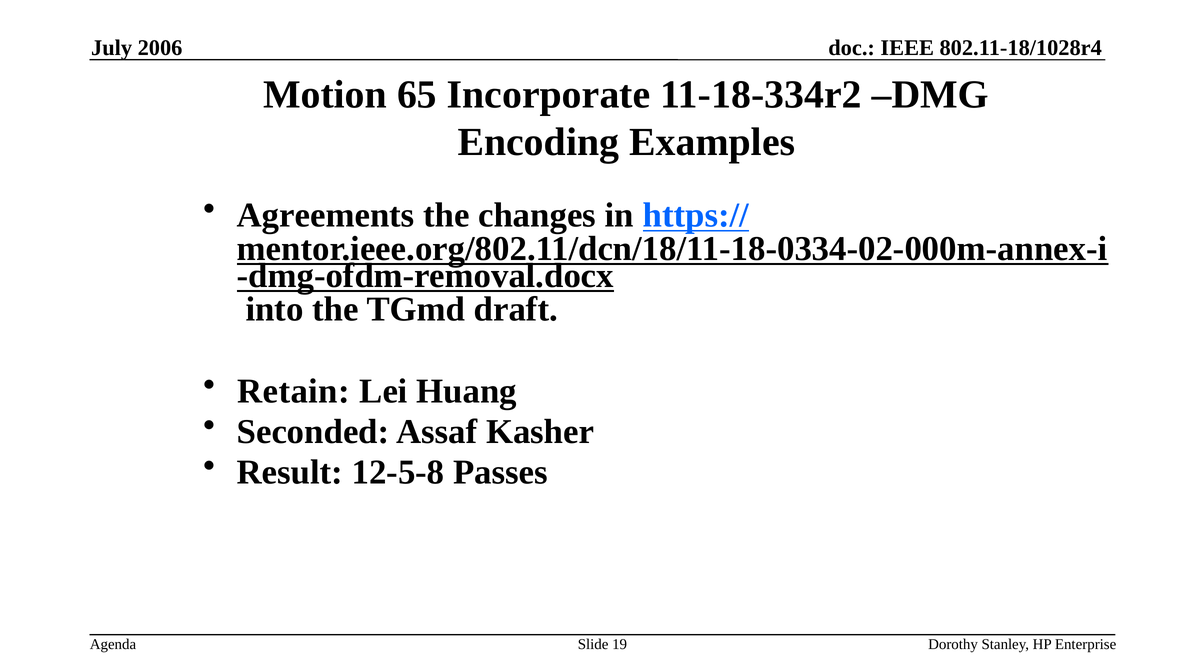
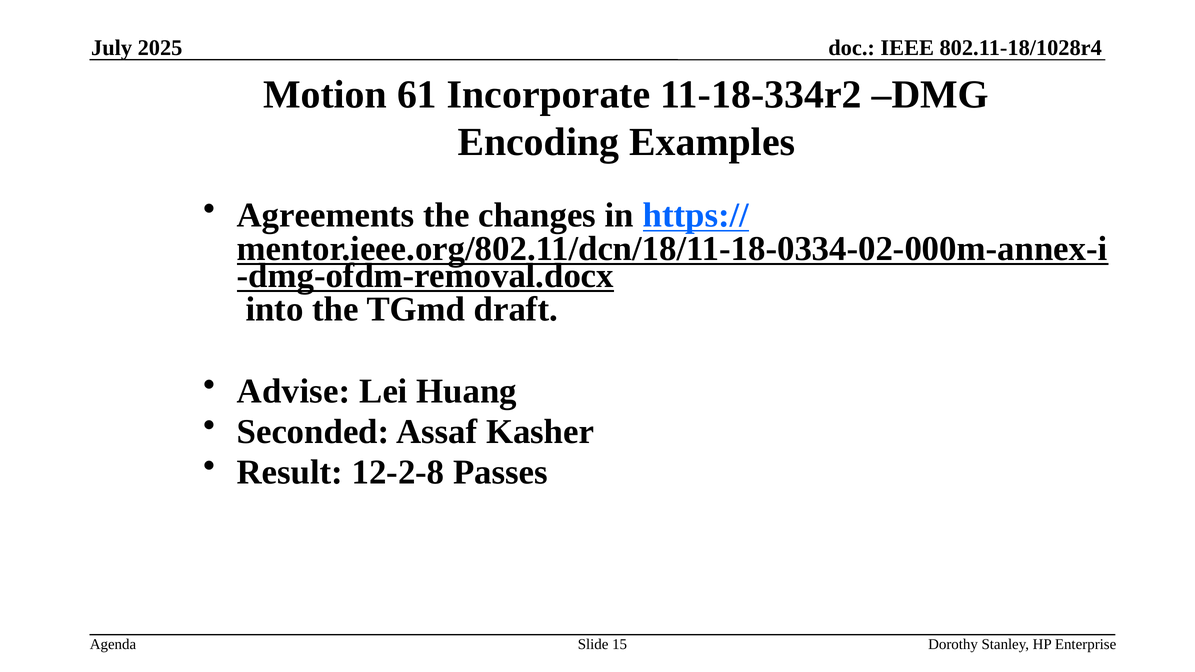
2006: 2006 -> 2025
65: 65 -> 61
Retain: Retain -> Advise
12-5-8: 12-5-8 -> 12-2-8
19: 19 -> 15
